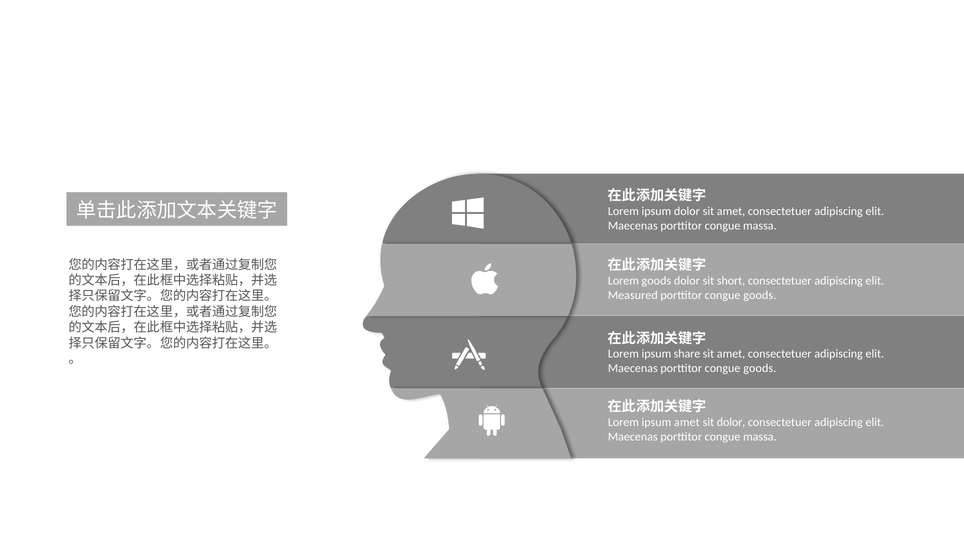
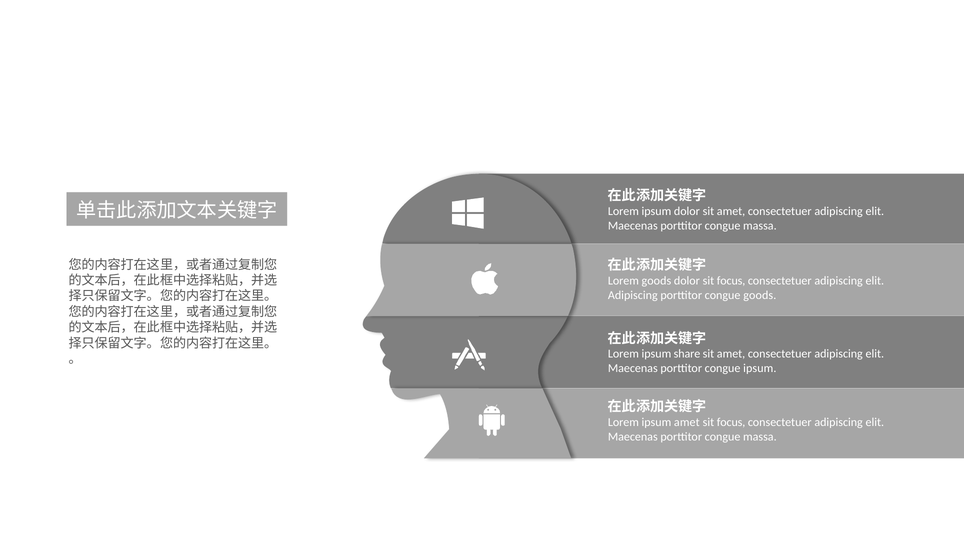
dolor sit short: short -> focus
Measured at (633, 295): Measured -> Adipiscing
Maecenas porttitor congue goods: goods -> ipsum
dolor at (731, 422): dolor -> focus
